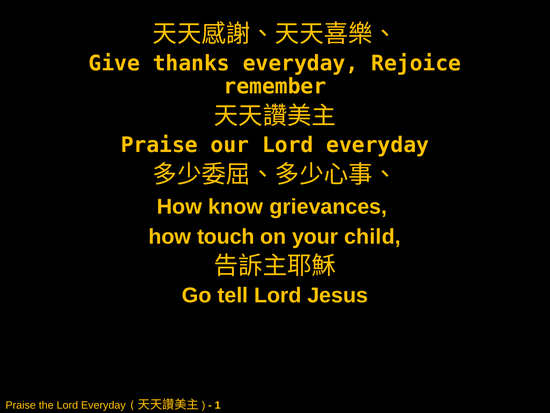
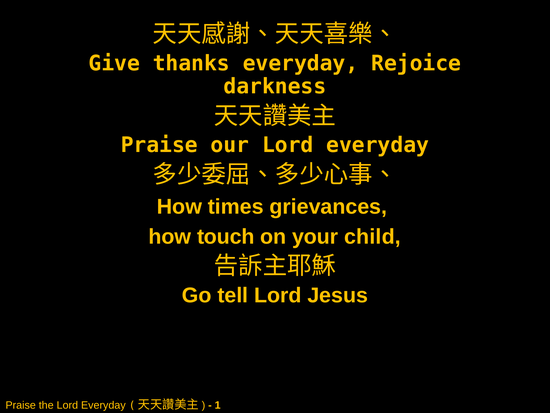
remember: remember -> darkness
know: know -> times
